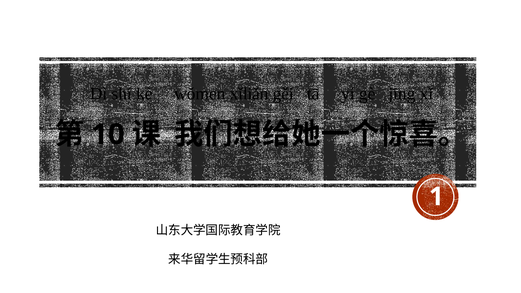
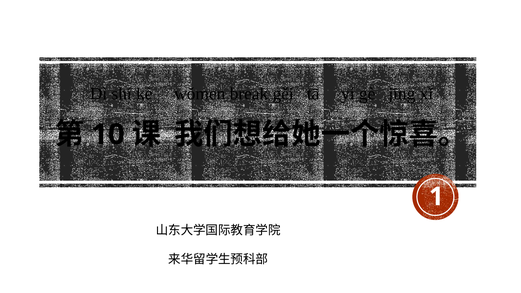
xǐliǎn: xǐliǎn -> break
